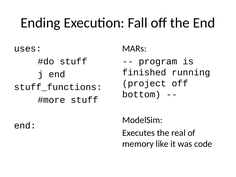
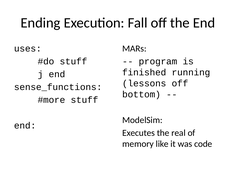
project: project -> lessons
stuff_functions: stuff_functions -> sense_functions
